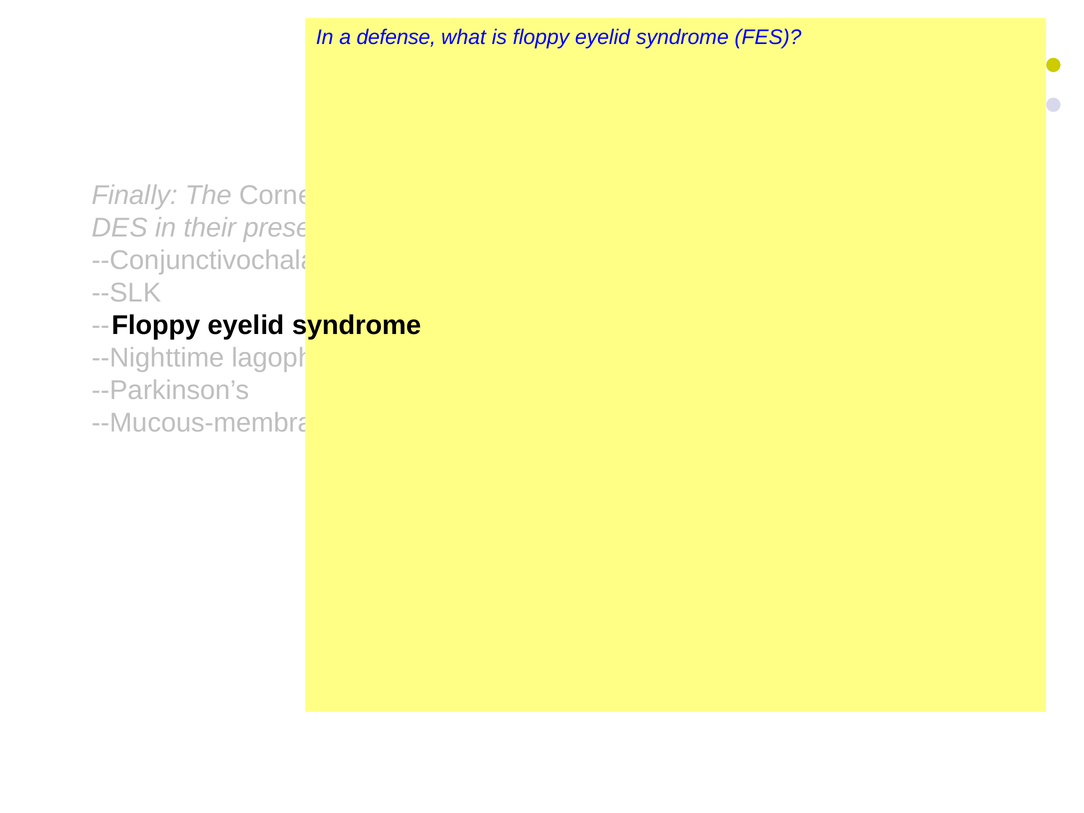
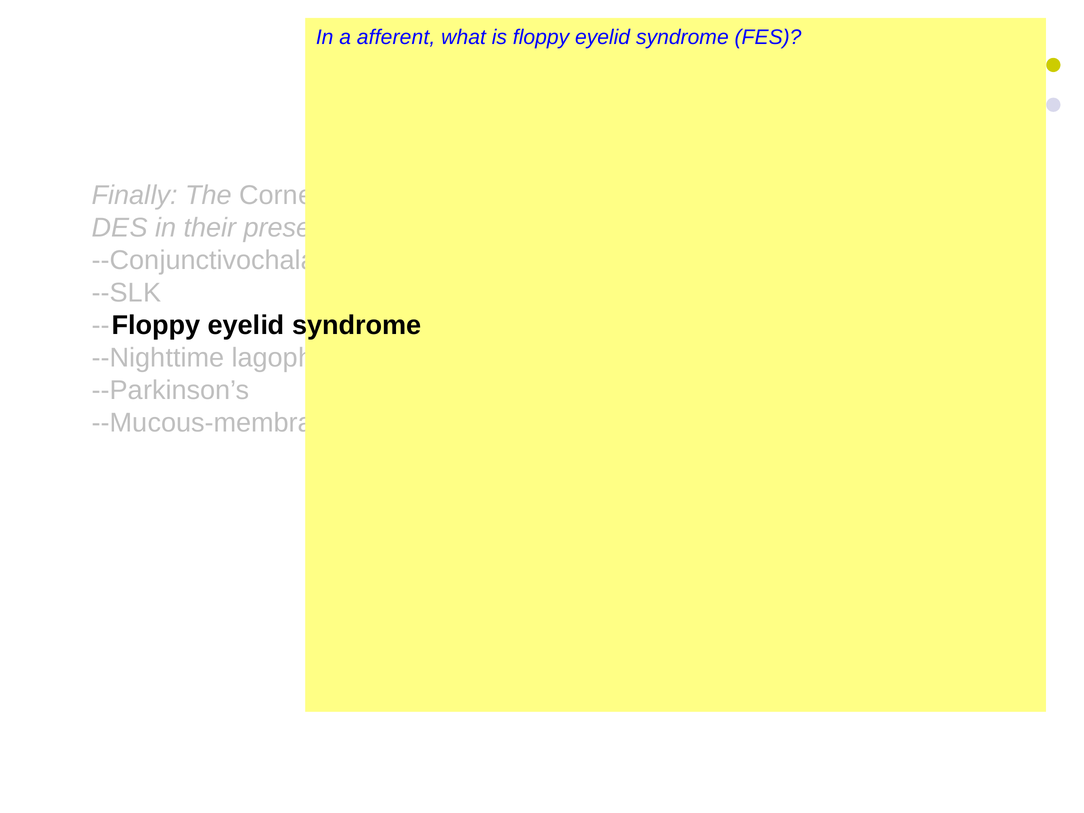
defense: defense -> afferent
